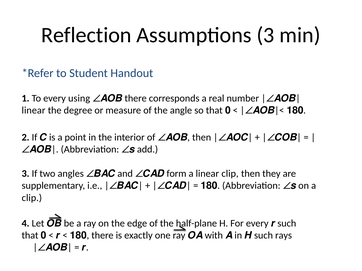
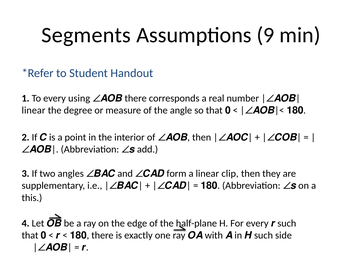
Reflection: Reflection -> Segments
Assumptions 3: 3 -> 9
clip at (32, 198): clip -> this
rays: rays -> side
